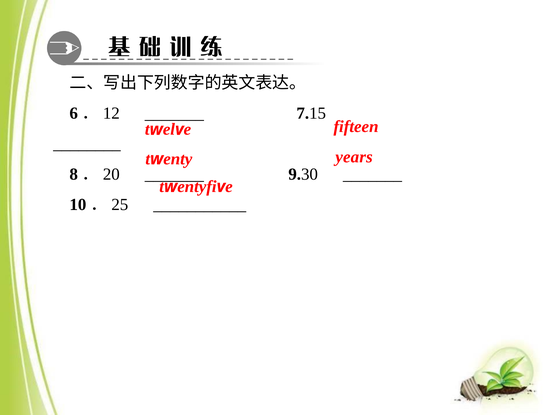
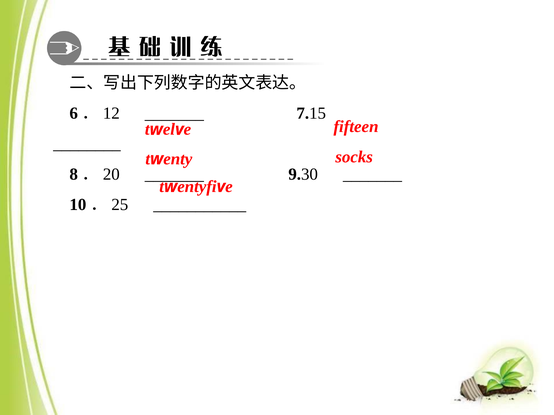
years: years -> socks
